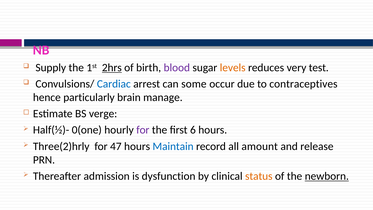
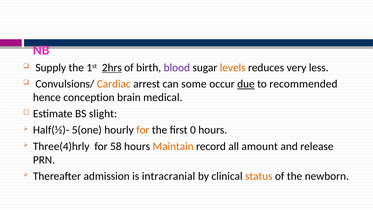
test: test -> less
Cardiac colour: blue -> orange
due underline: none -> present
contraceptives: contraceptives -> recommended
particularly: particularly -> conception
manage: manage -> medical
verge: verge -> slight
0(one: 0(one -> 5(one
for at (143, 130) colour: purple -> orange
6: 6 -> 0
Three(2)hrly: Three(2)hrly -> Three(4)hrly
47: 47 -> 58
Maintain colour: blue -> orange
dysfunction: dysfunction -> intracranial
newborn underline: present -> none
